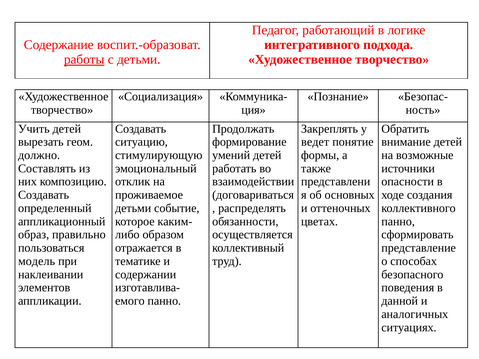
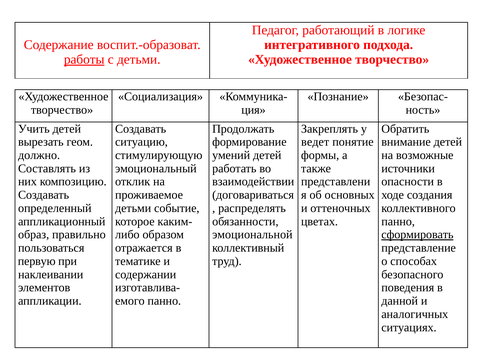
осуществляется: осуществляется -> эмоциональной
сформировать underline: none -> present
модель: модель -> первую
